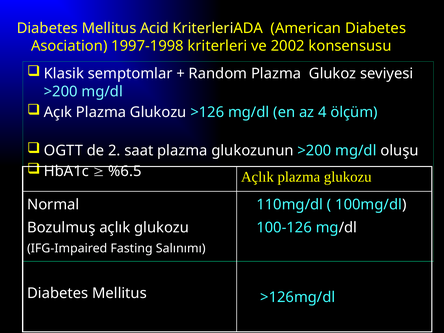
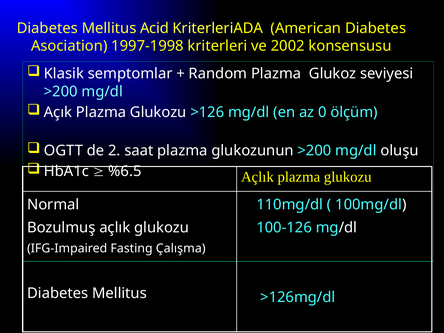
4: 4 -> 0
Salınımı: Salınımı -> Çalışma
